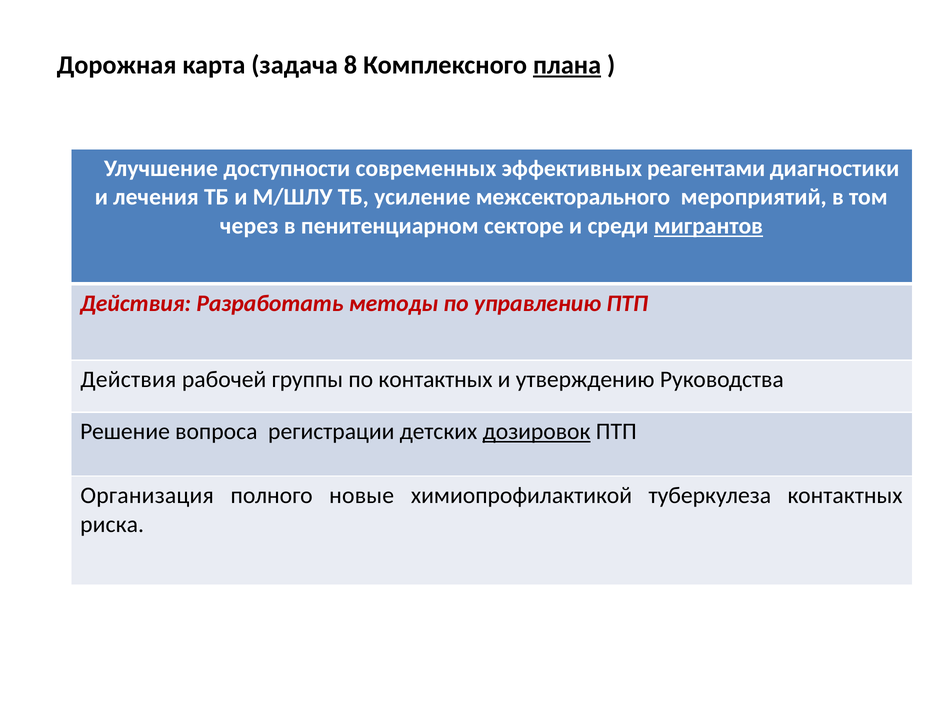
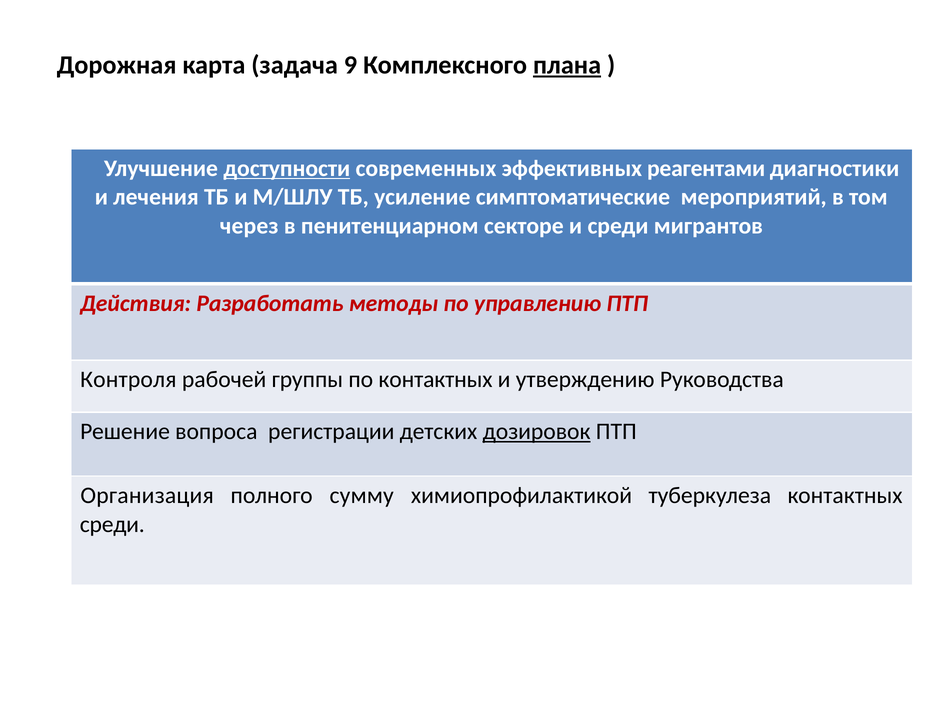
8: 8 -> 9
доступности underline: none -> present
межсекторального: межсекторального -> симптоматические
мигрантов underline: present -> none
Действия at (128, 380): Действия -> Контроля
новые: новые -> сумму
риска at (112, 525): риска -> среди
